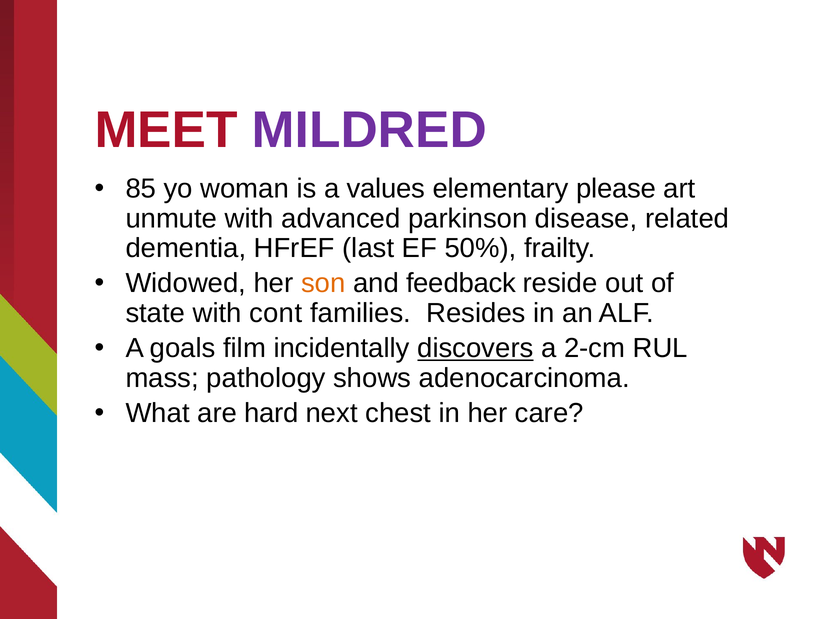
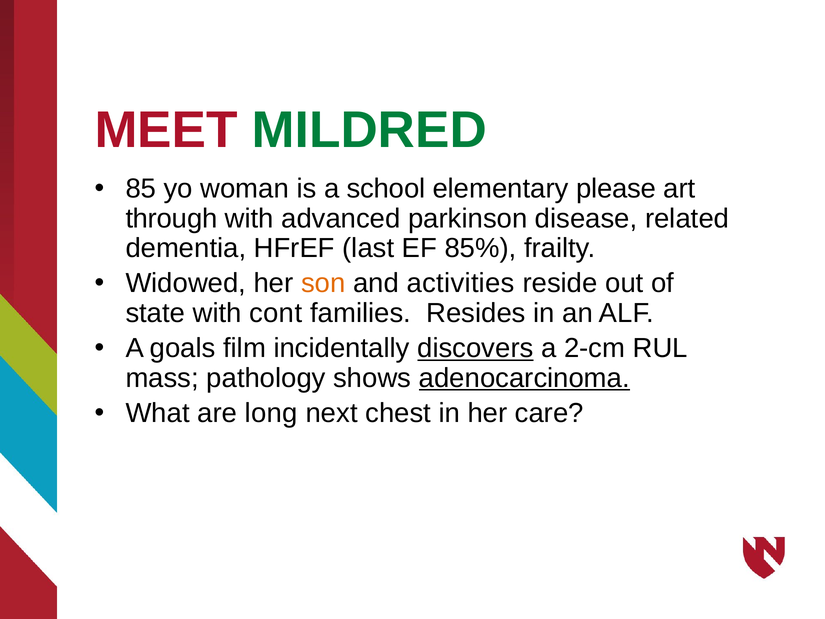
MILDRED colour: purple -> green
values: values -> school
unmute: unmute -> through
50%: 50% -> 85%
feedback: feedback -> activities
adenocarcinoma underline: none -> present
hard: hard -> long
